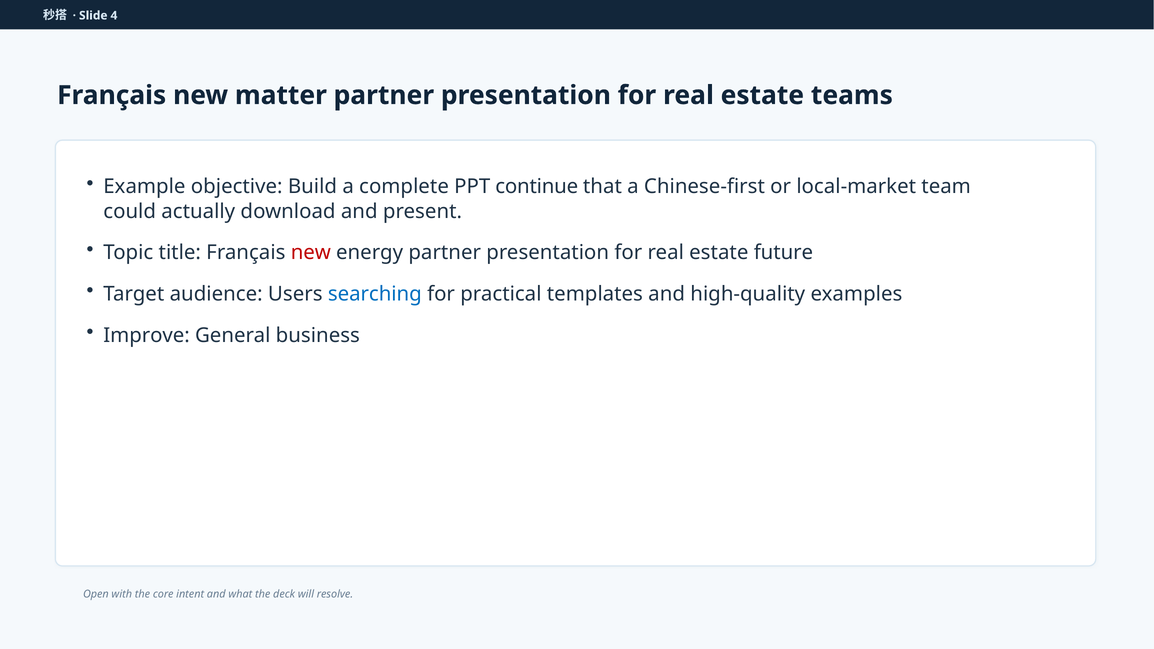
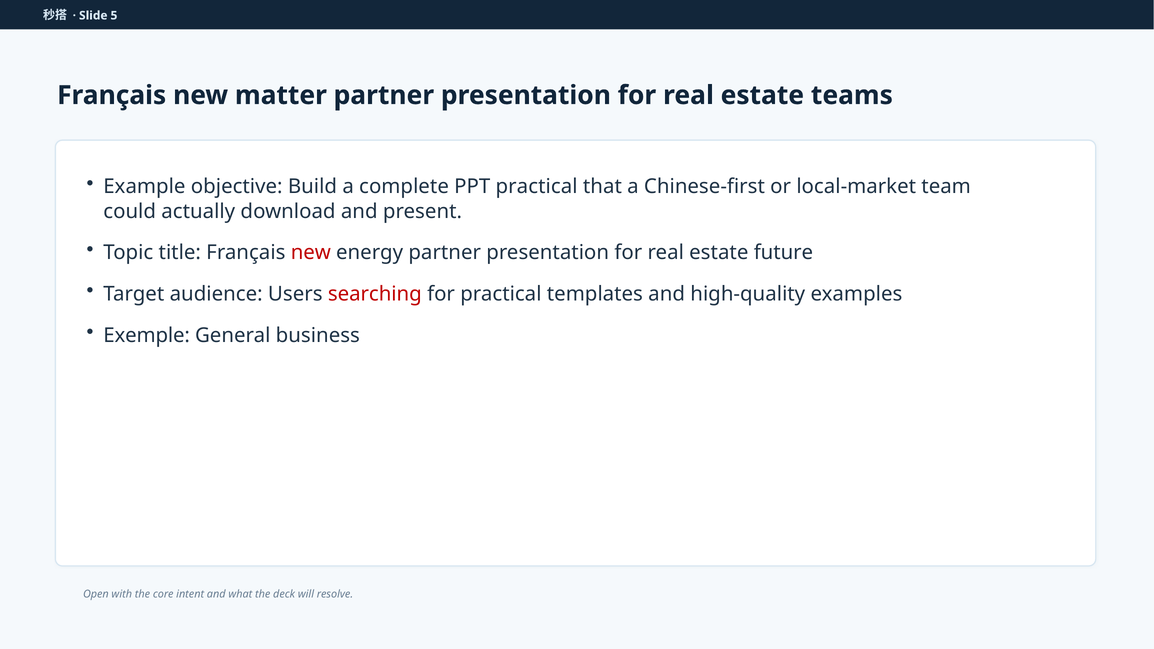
4: 4 -> 5
PPT continue: continue -> practical
searching colour: blue -> red
Improve: Improve -> Exemple
